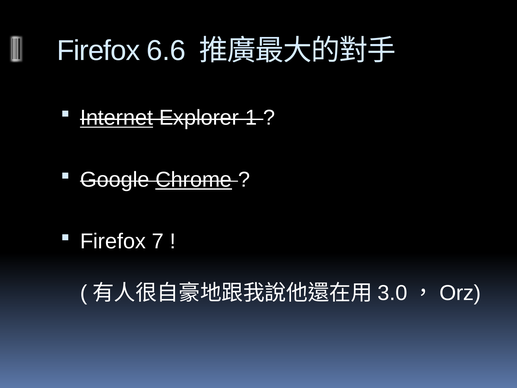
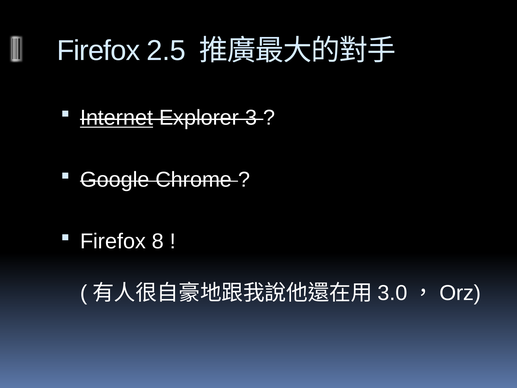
6.6: 6.6 -> 2.5
1: 1 -> 3
Chrome underline: present -> none
7: 7 -> 8
